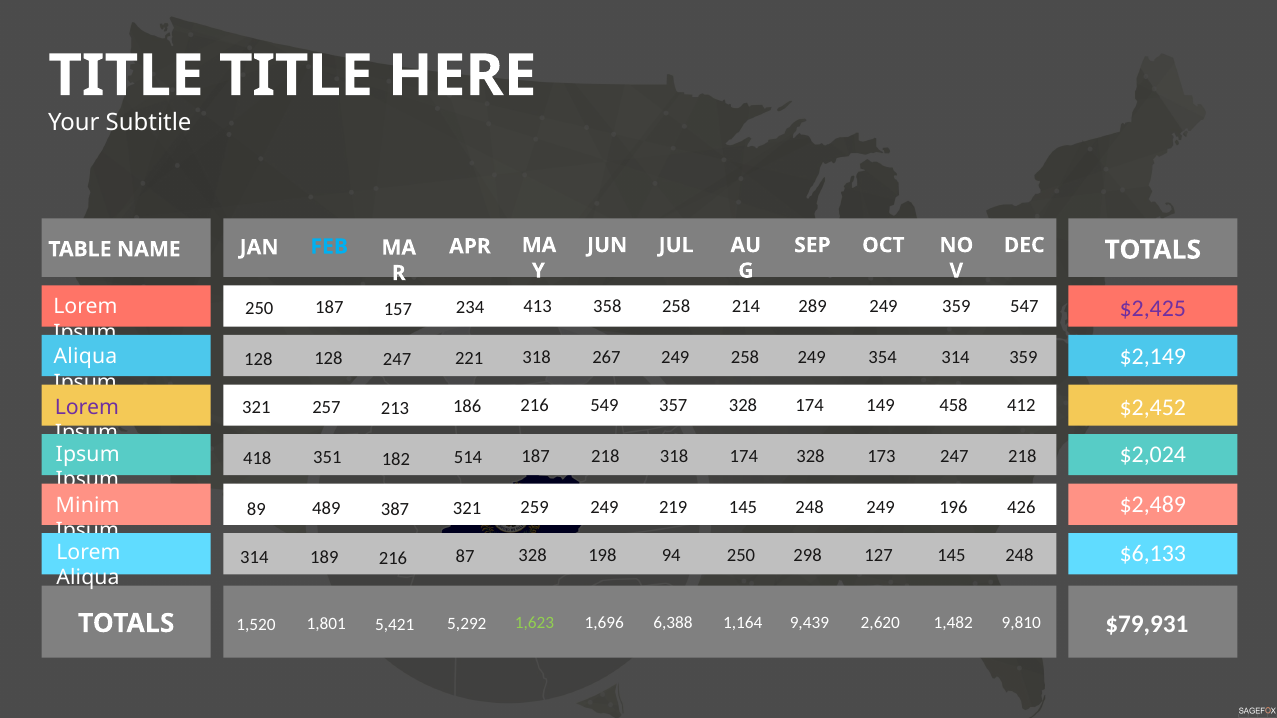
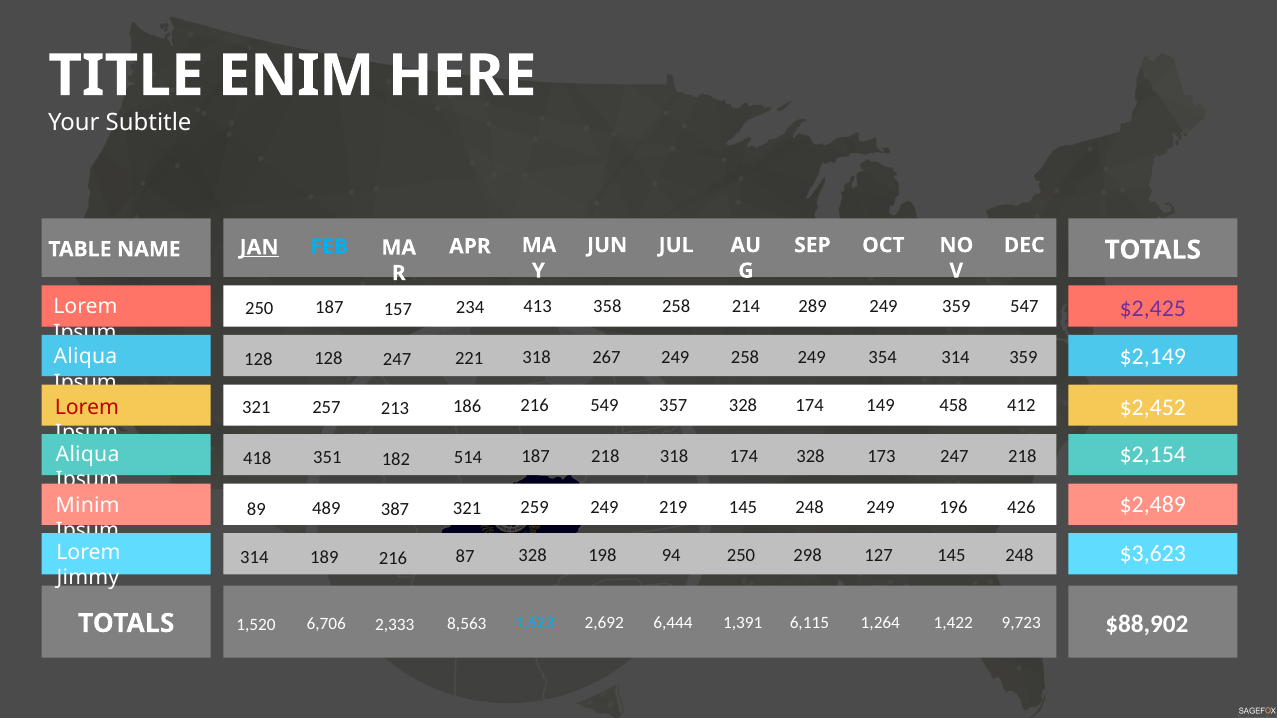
TITLE at (296, 76): TITLE -> ENIM
JAN underline: none -> present
Lorem at (87, 407) colour: purple -> red
$2,024: $2,024 -> $2,154
Ipsum at (88, 455): Ipsum -> Aliqua
$6,133: $6,133 -> $3,623
Aliqua at (88, 578): Aliqua -> Jimmy
$79,931: $79,931 -> $88,902
1,623 colour: light green -> light blue
1,696: 1,696 -> 2,692
6,388: 6,388 -> 6,444
1,164: 1,164 -> 1,391
9,439: 9,439 -> 6,115
2,620: 2,620 -> 1,264
1,482: 1,482 -> 1,422
9,810: 9,810 -> 9,723
5,292: 5,292 -> 8,563
1,801: 1,801 -> 6,706
5,421: 5,421 -> 2,333
